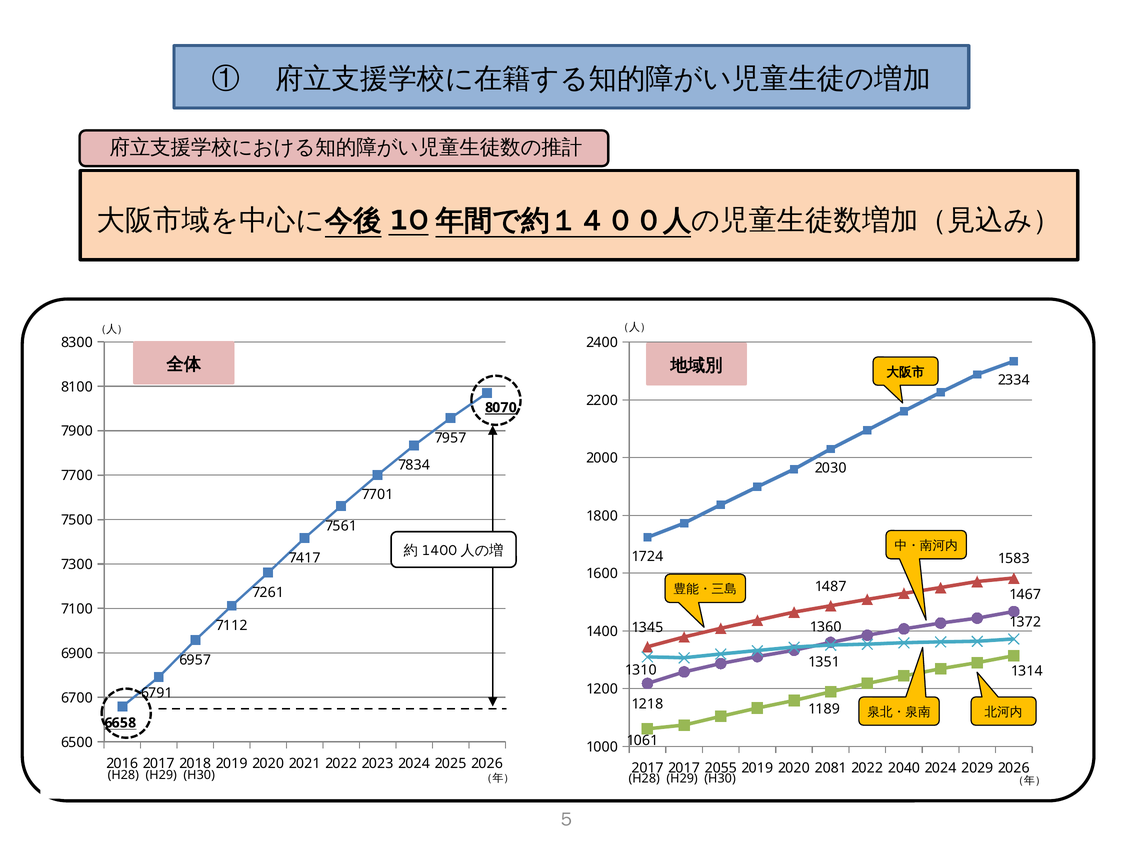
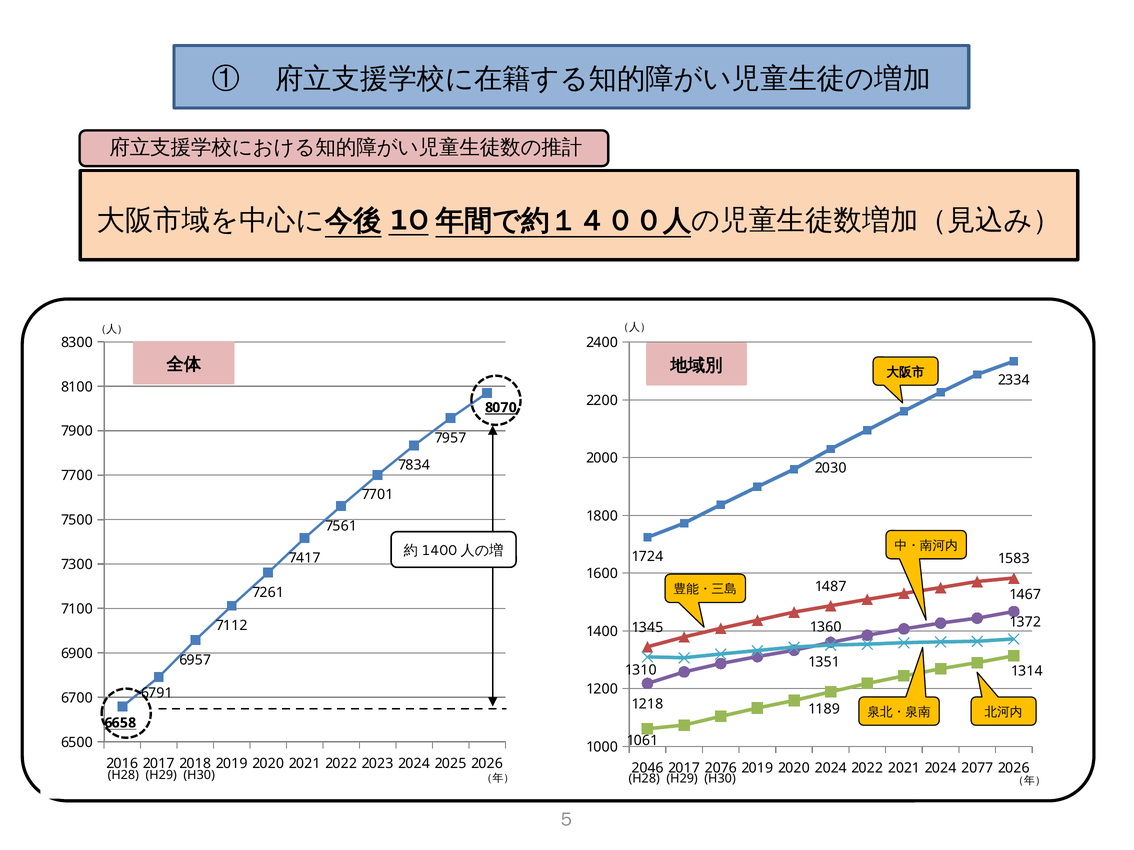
2017 at (647, 769): 2017 -> 2046
2055: 2055 -> 2076
2020 2081: 2081 -> 2024
2022 2040: 2040 -> 2021
2029: 2029 -> 2077
